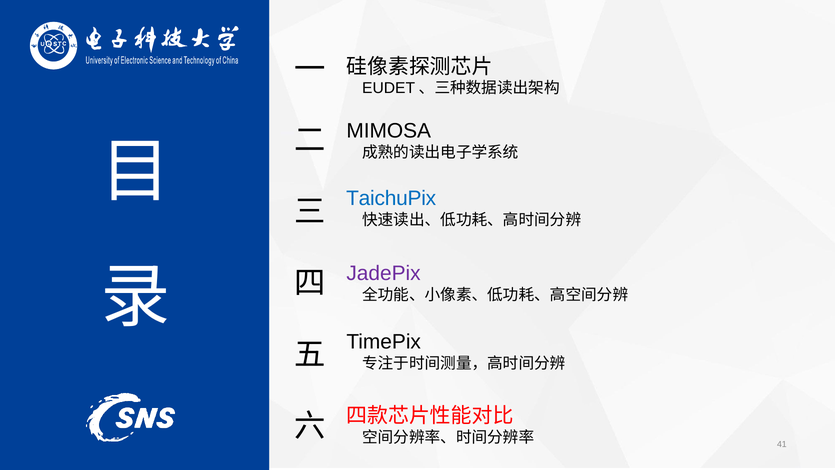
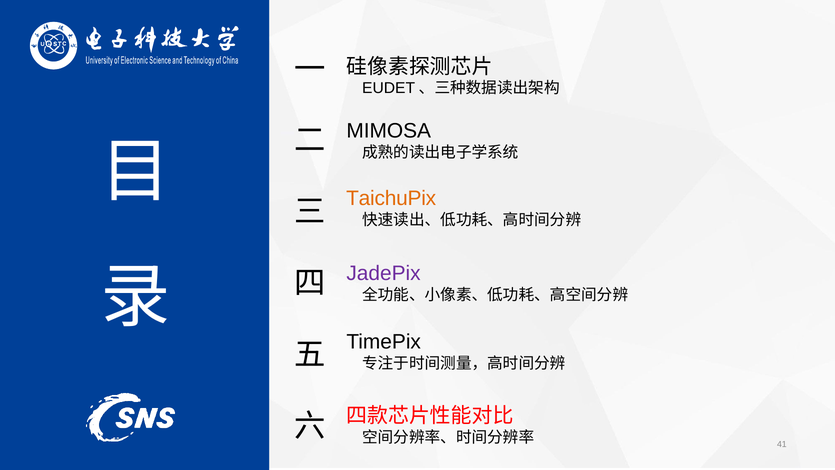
TaichuPix colour: blue -> orange
